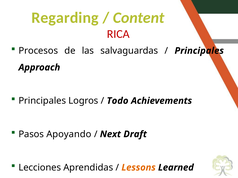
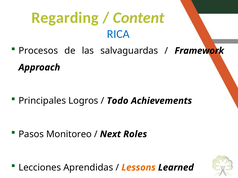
RICA colour: red -> blue
Principales at (199, 51): Principales -> Framework
Apoyando: Apoyando -> Monitoreo
Draft: Draft -> Roles
